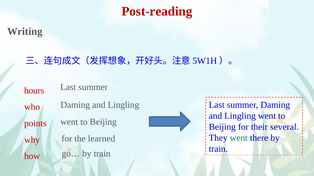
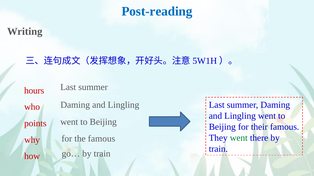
Post-reading colour: red -> blue
their several: several -> famous
the learned: learned -> famous
